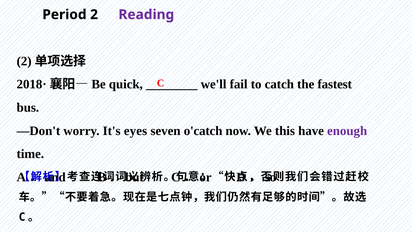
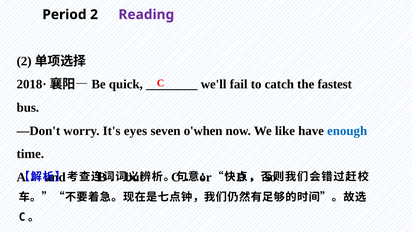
o'catch: o'catch -> o'when
this: this -> like
enough colour: purple -> blue
